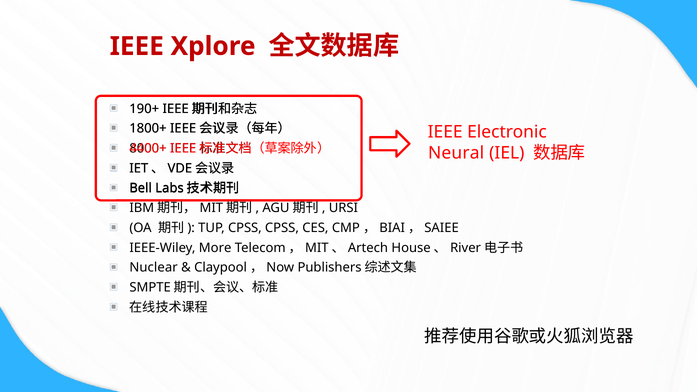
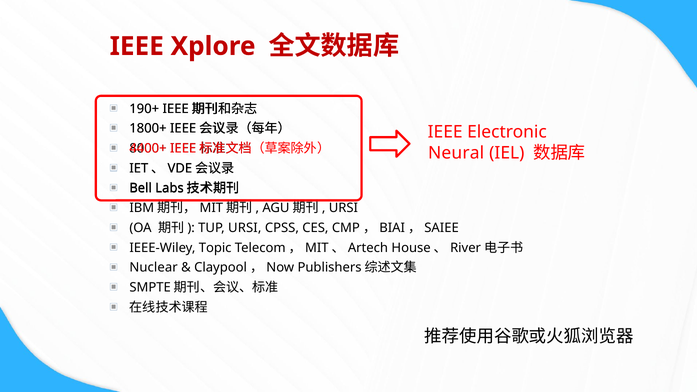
TUP CPSS: CPSS -> URSI
More: More -> Topic
